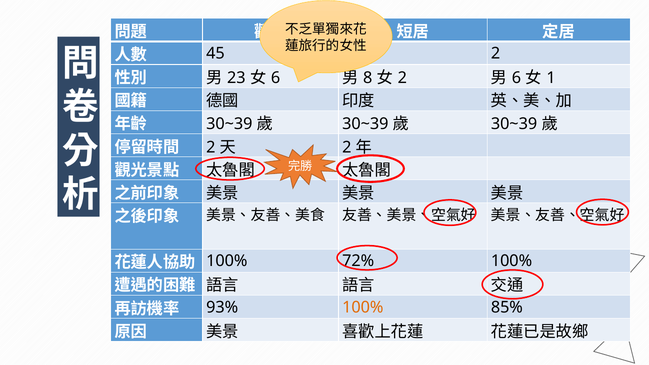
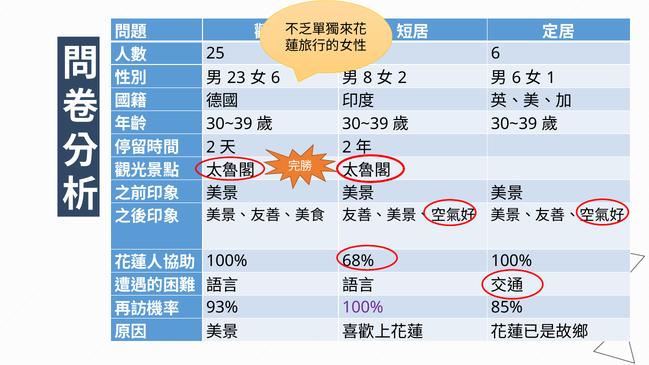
45: 45 -> 25
2 at (496, 53): 2 -> 6
72%: 72% -> 68%
100% at (363, 307) colour: orange -> purple
